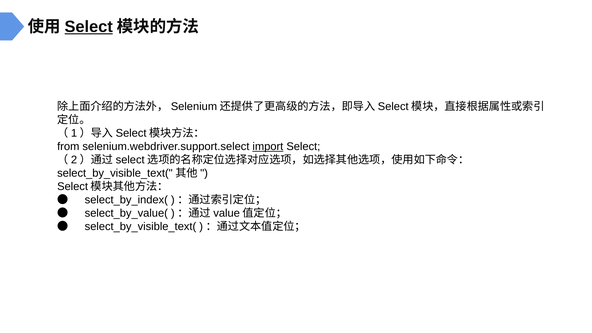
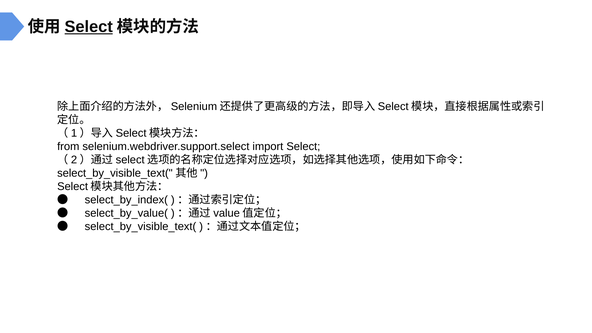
import underline: present -> none
